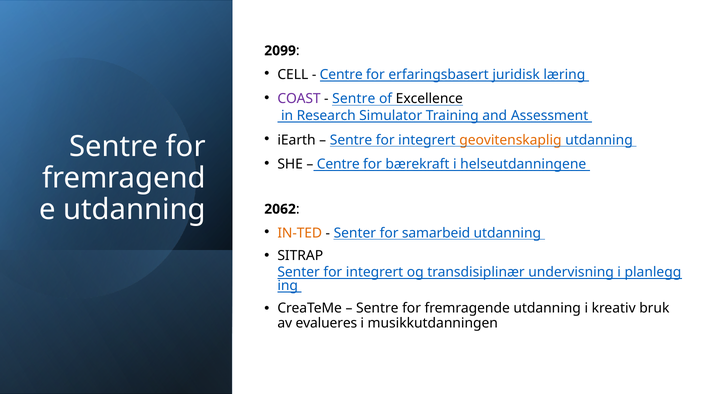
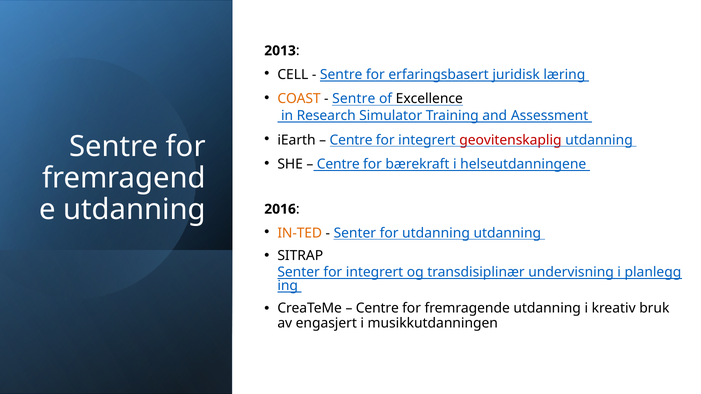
2099: 2099 -> 2013
Centre at (341, 75): Centre -> Sentre
COAST colour: purple -> orange
Sentre at (351, 140): Sentre -> Centre
geovitenskaplig colour: orange -> red
2062: 2062 -> 2016
for samarbeid: samarbeid -> utdanning
Sentre at (377, 309): Sentre -> Centre
evalueres: evalueres -> engasjert
